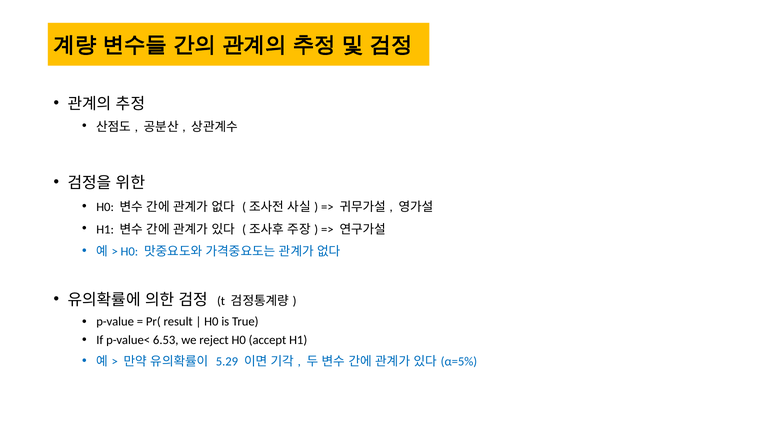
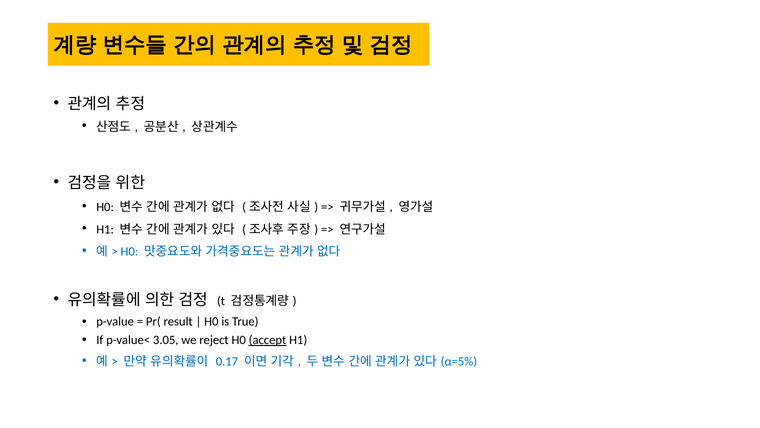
6.53: 6.53 -> 3.05
accept underline: none -> present
5.29: 5.29 -> 0.17
